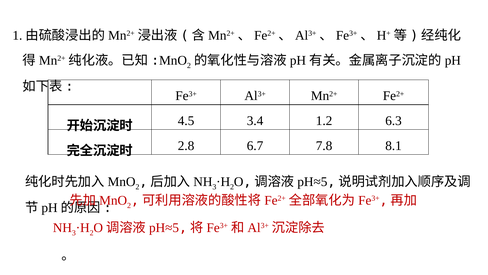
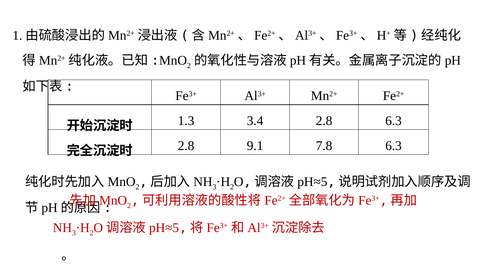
4.5: 4.5 -> 1.3
3.4 1.2: 1.2 -> 2.8
6.7: 6.7 -> 9.1
7.8 8.1: 8.1 -> 6.3
